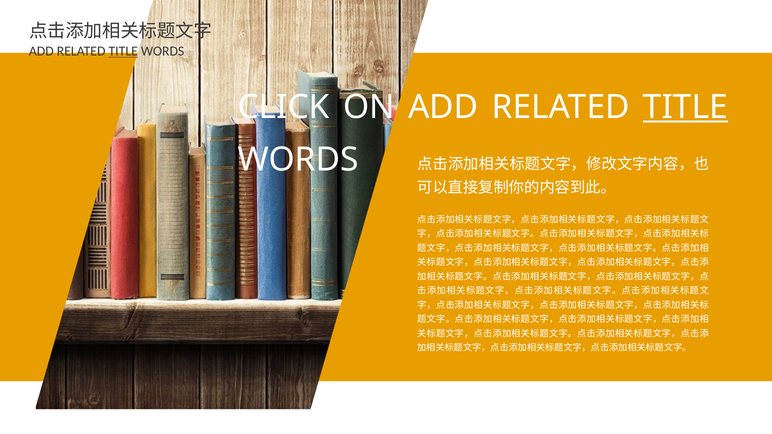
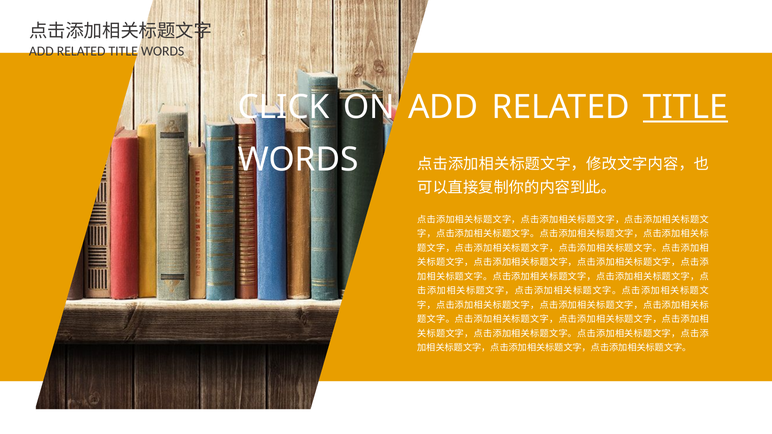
TITLE at (123, 51) underline: present -> none
